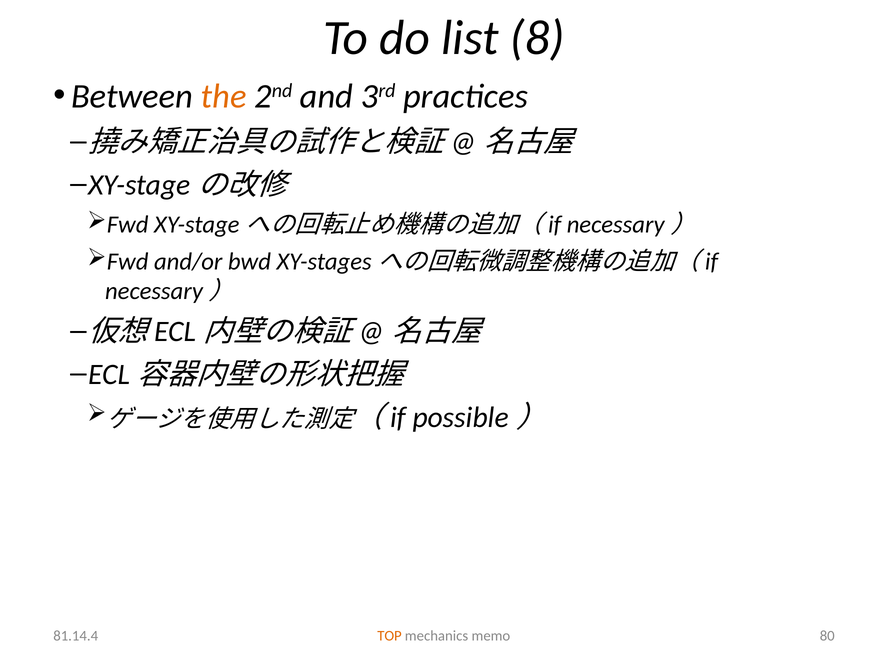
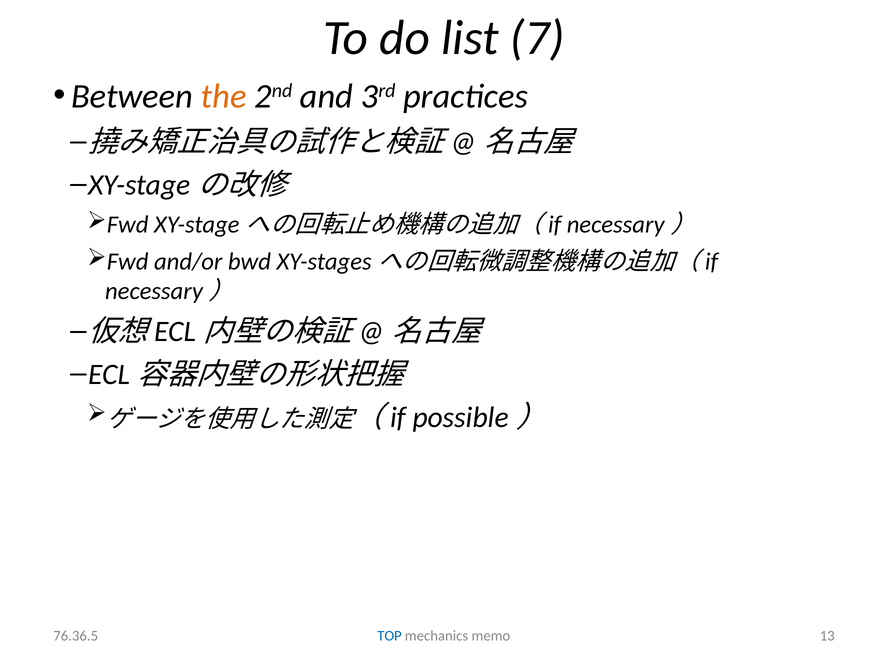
8: 8 -> 7
TOP colour: orange -> blue
80: 80 -> 13
81.14.4: 81.14.4 -> 76.36.5
